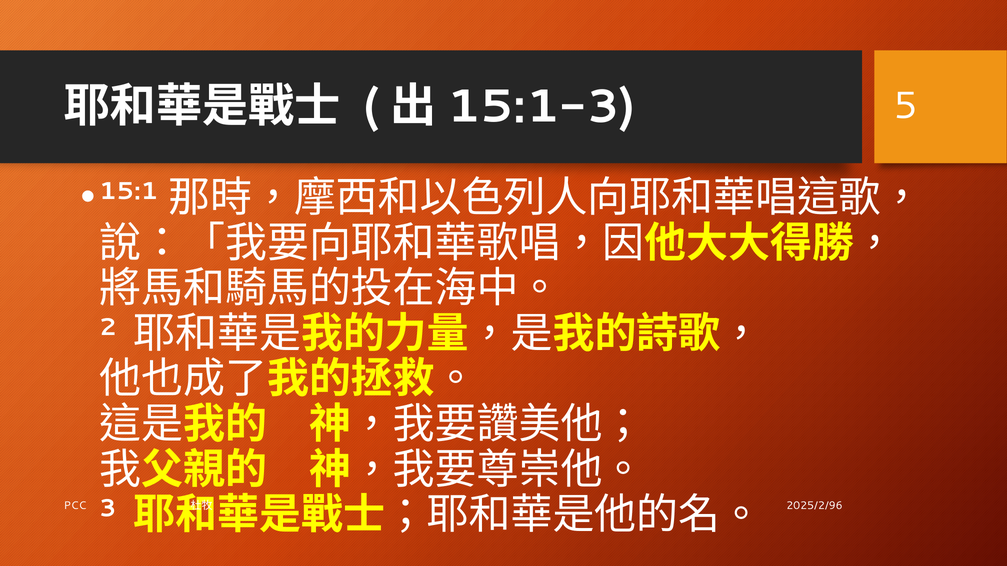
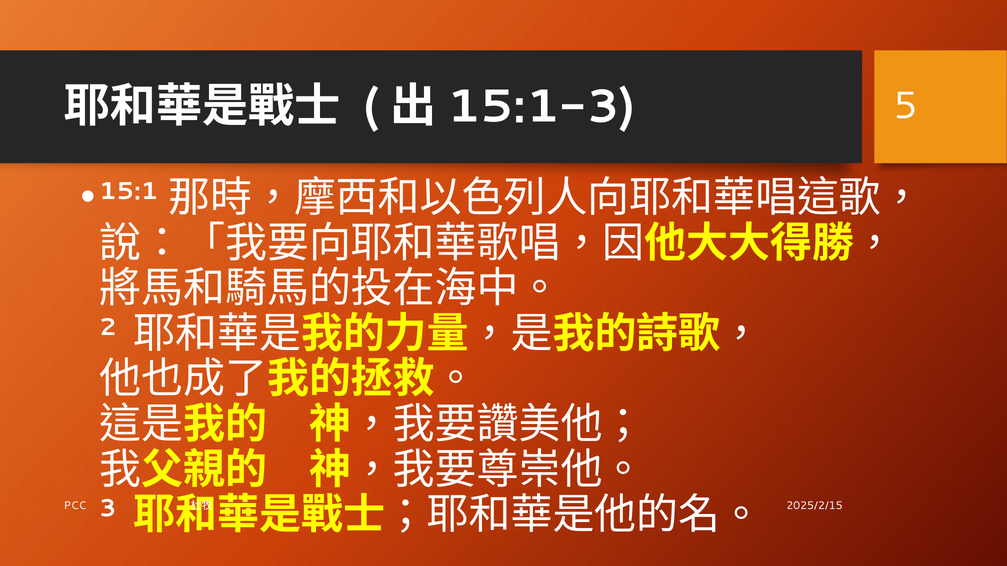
2025/2/96: 2025/2/96 -> 2025/2/15
